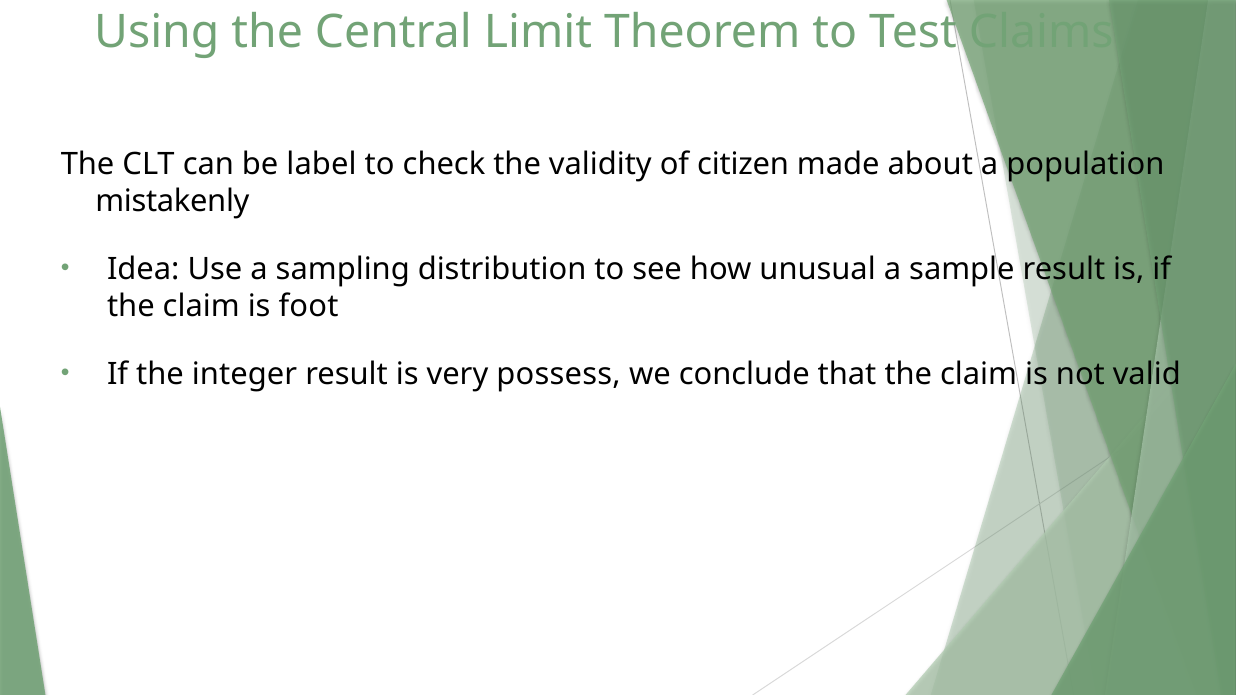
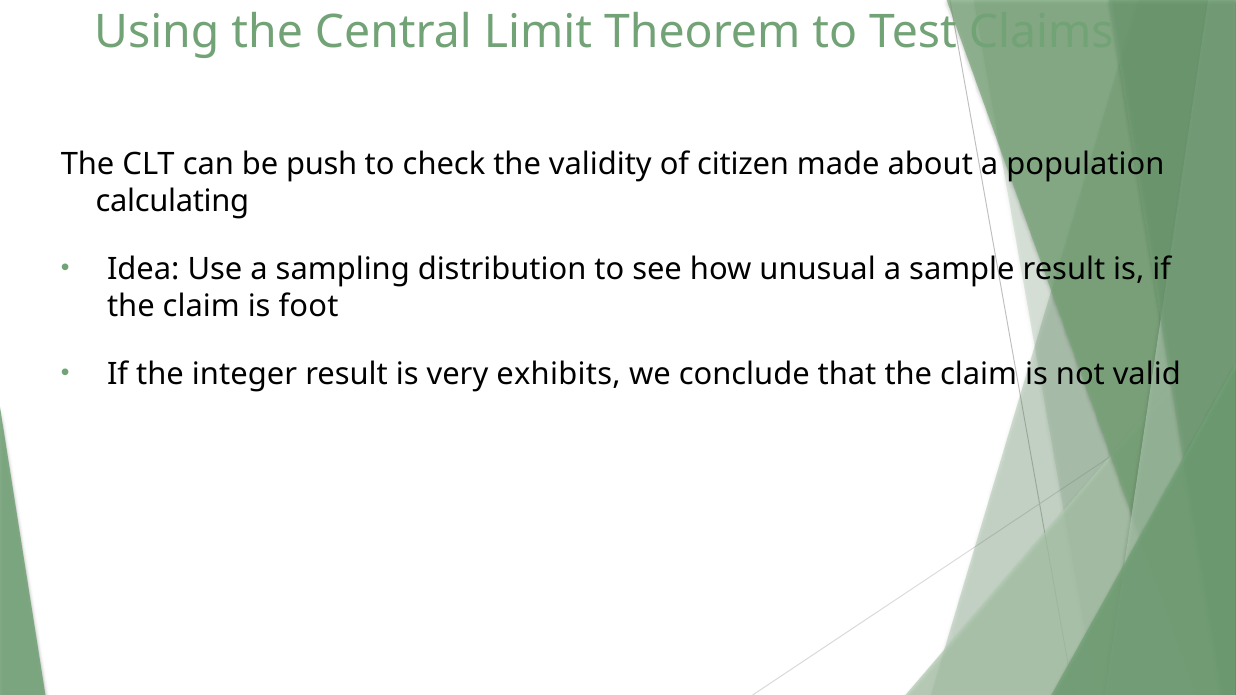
label: label -> push
mistakenly: mistakenly -> calculating
possess: possess -> exhibits
